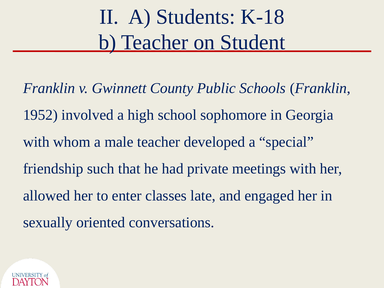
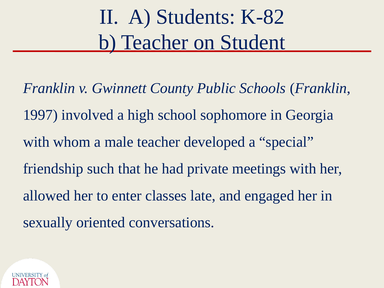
K-18: K-18 -> K-82
1952: 1952 -> 1997
